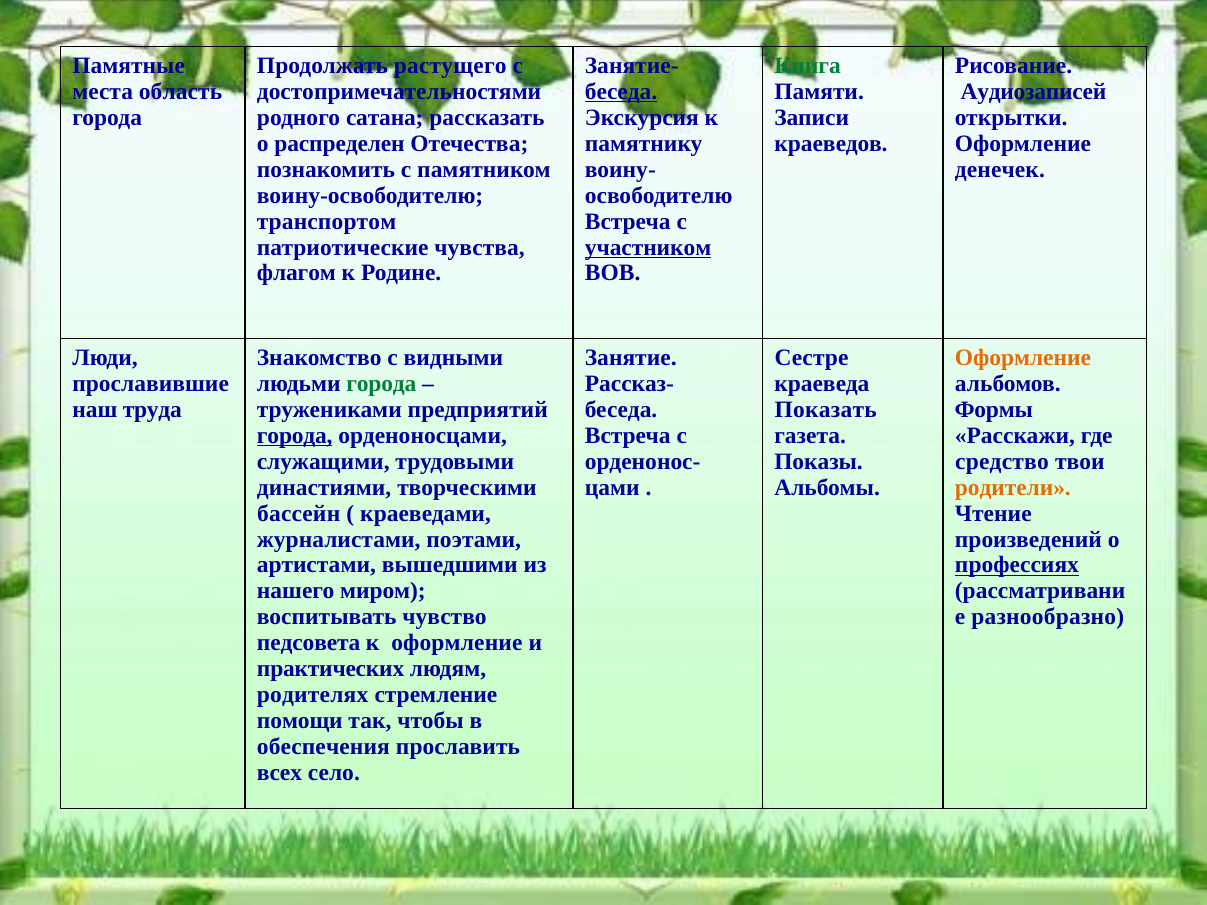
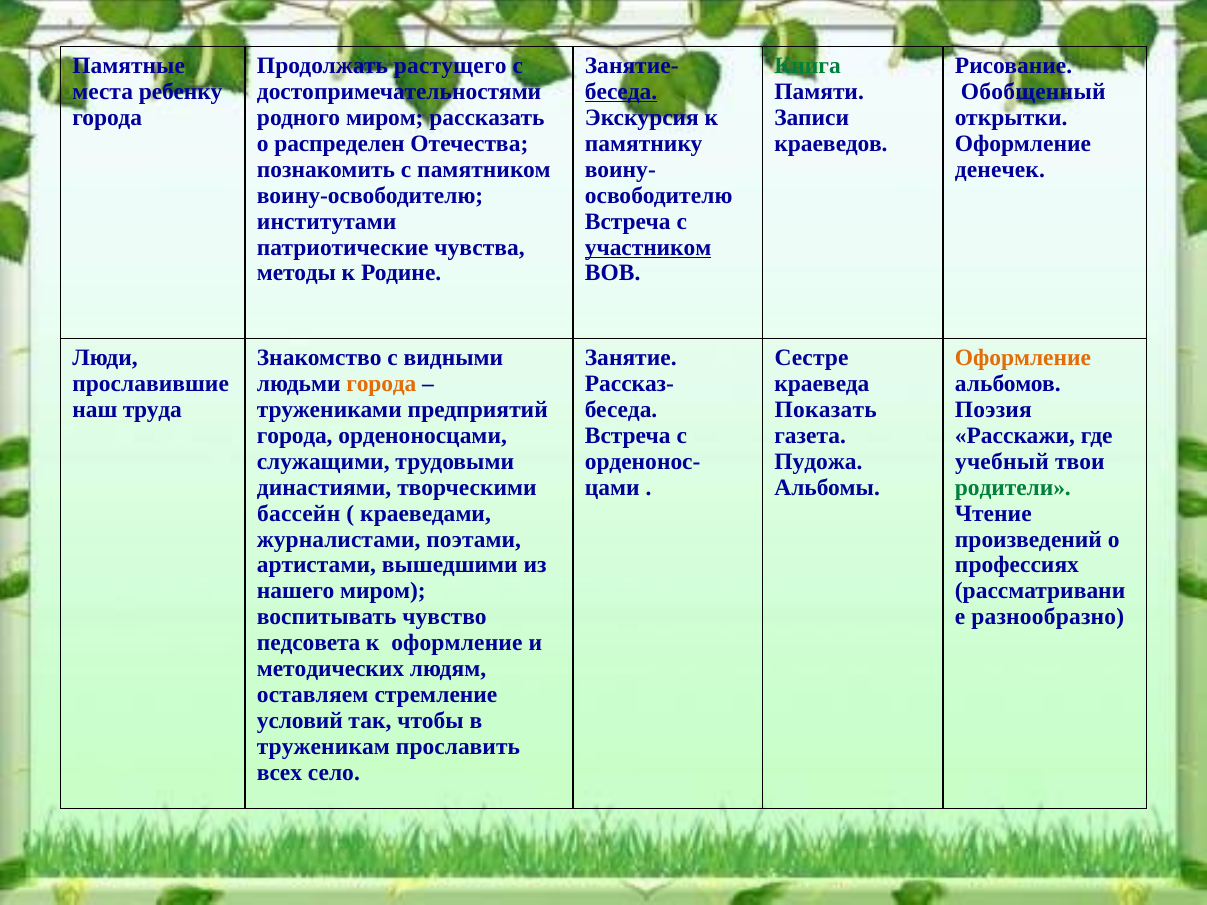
область: область -> ребенку
Аудиозаписей: Аудиозаписей -> Обобщенный
родного сатана: сатана -> миром
транспортом: транспортом -> институтами
флагом: флагом -> методы
города at (381, 384) colour: green -> orange
Формы: Формы -> Поэзия
города at (295, 436) underline: present -> none
Показы: Показы -> Пудожа
средство: средство -> учебный
родители colour: orange -> green
профессиях underline: present -> none
практических: практических -> методических
родителях: родителях -> оставляем
помощи: помощи -> условий
обеспечения: обеспечения -> труженикам
